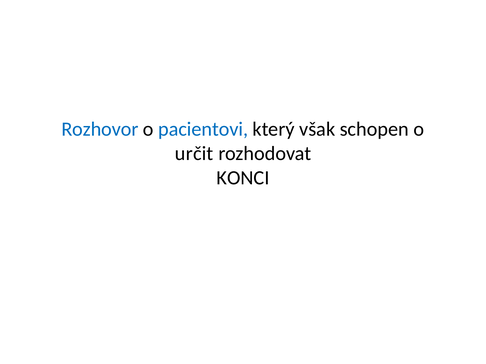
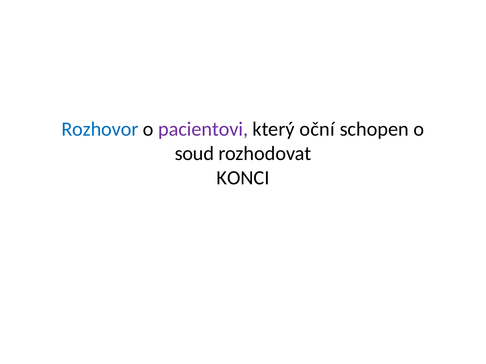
pacientovi colour: blue -> purple
však: však -> oční
určit: určit -> soud
